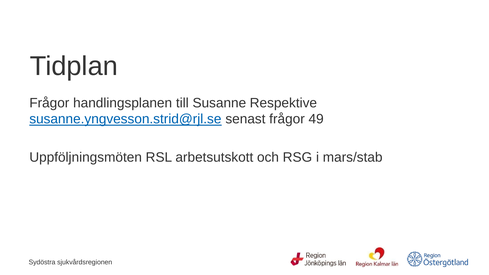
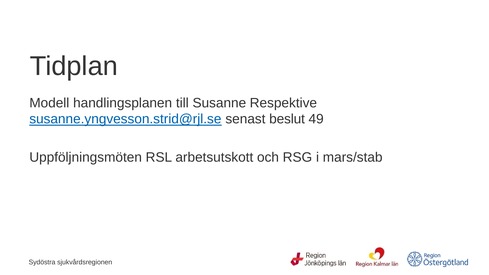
Frågor at (49, 103): Frågor -> Modell
senast frågor: frågor -> beslut
